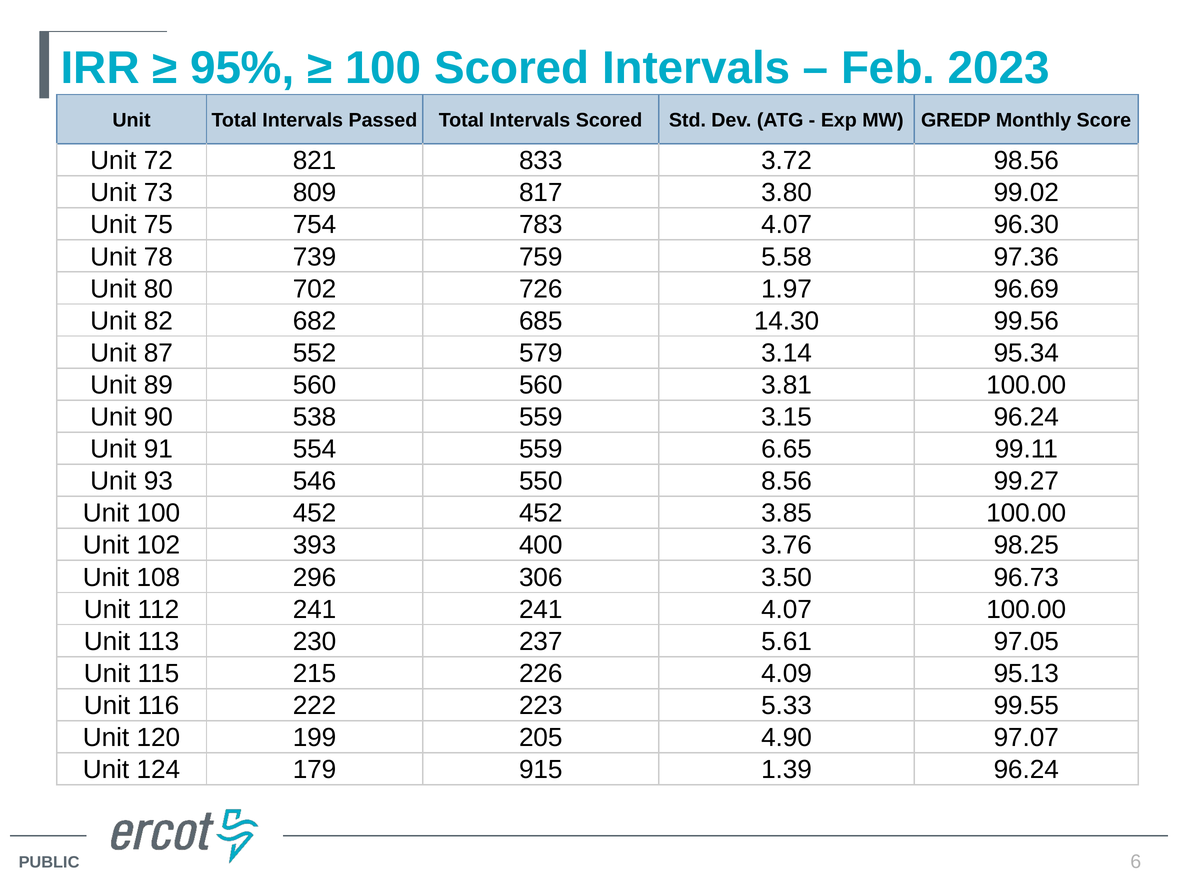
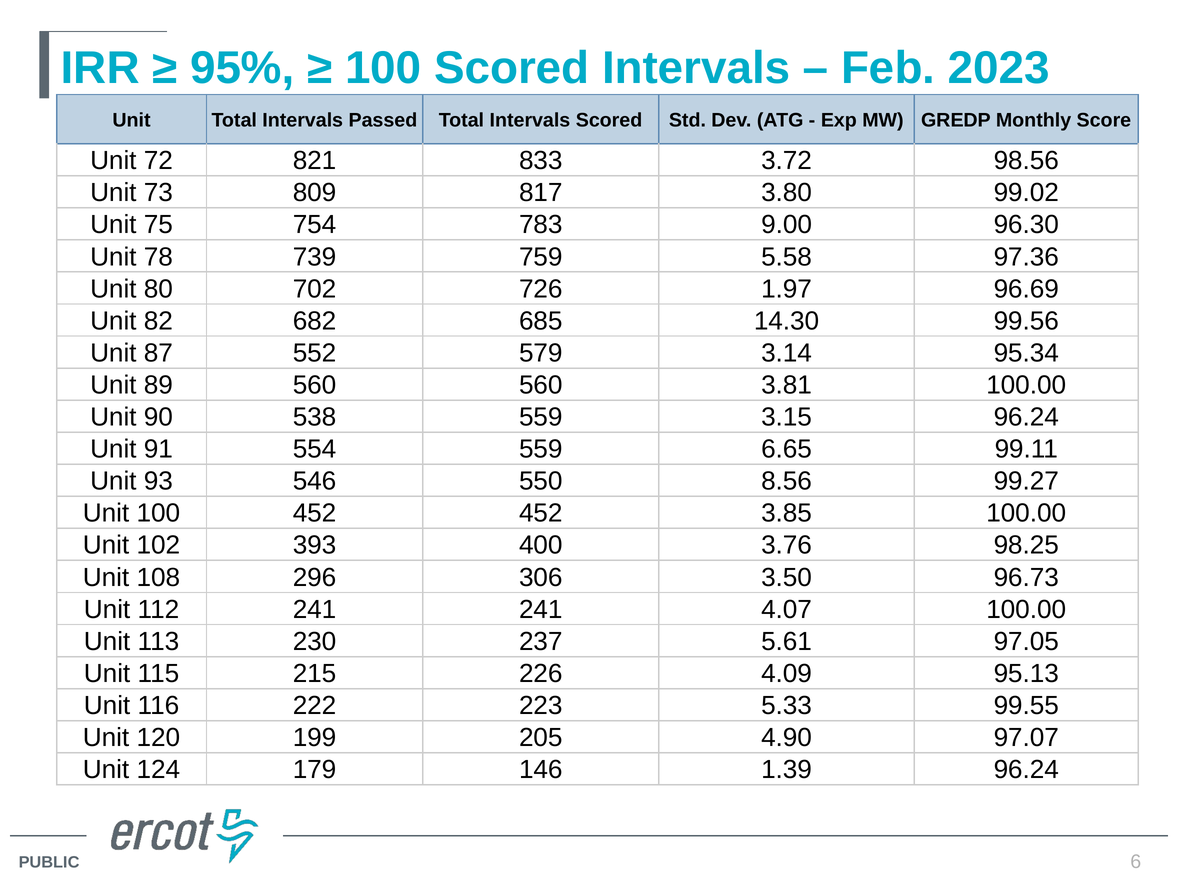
783 4.07: 4.07 -> 9.00
915: 915 -> 146
